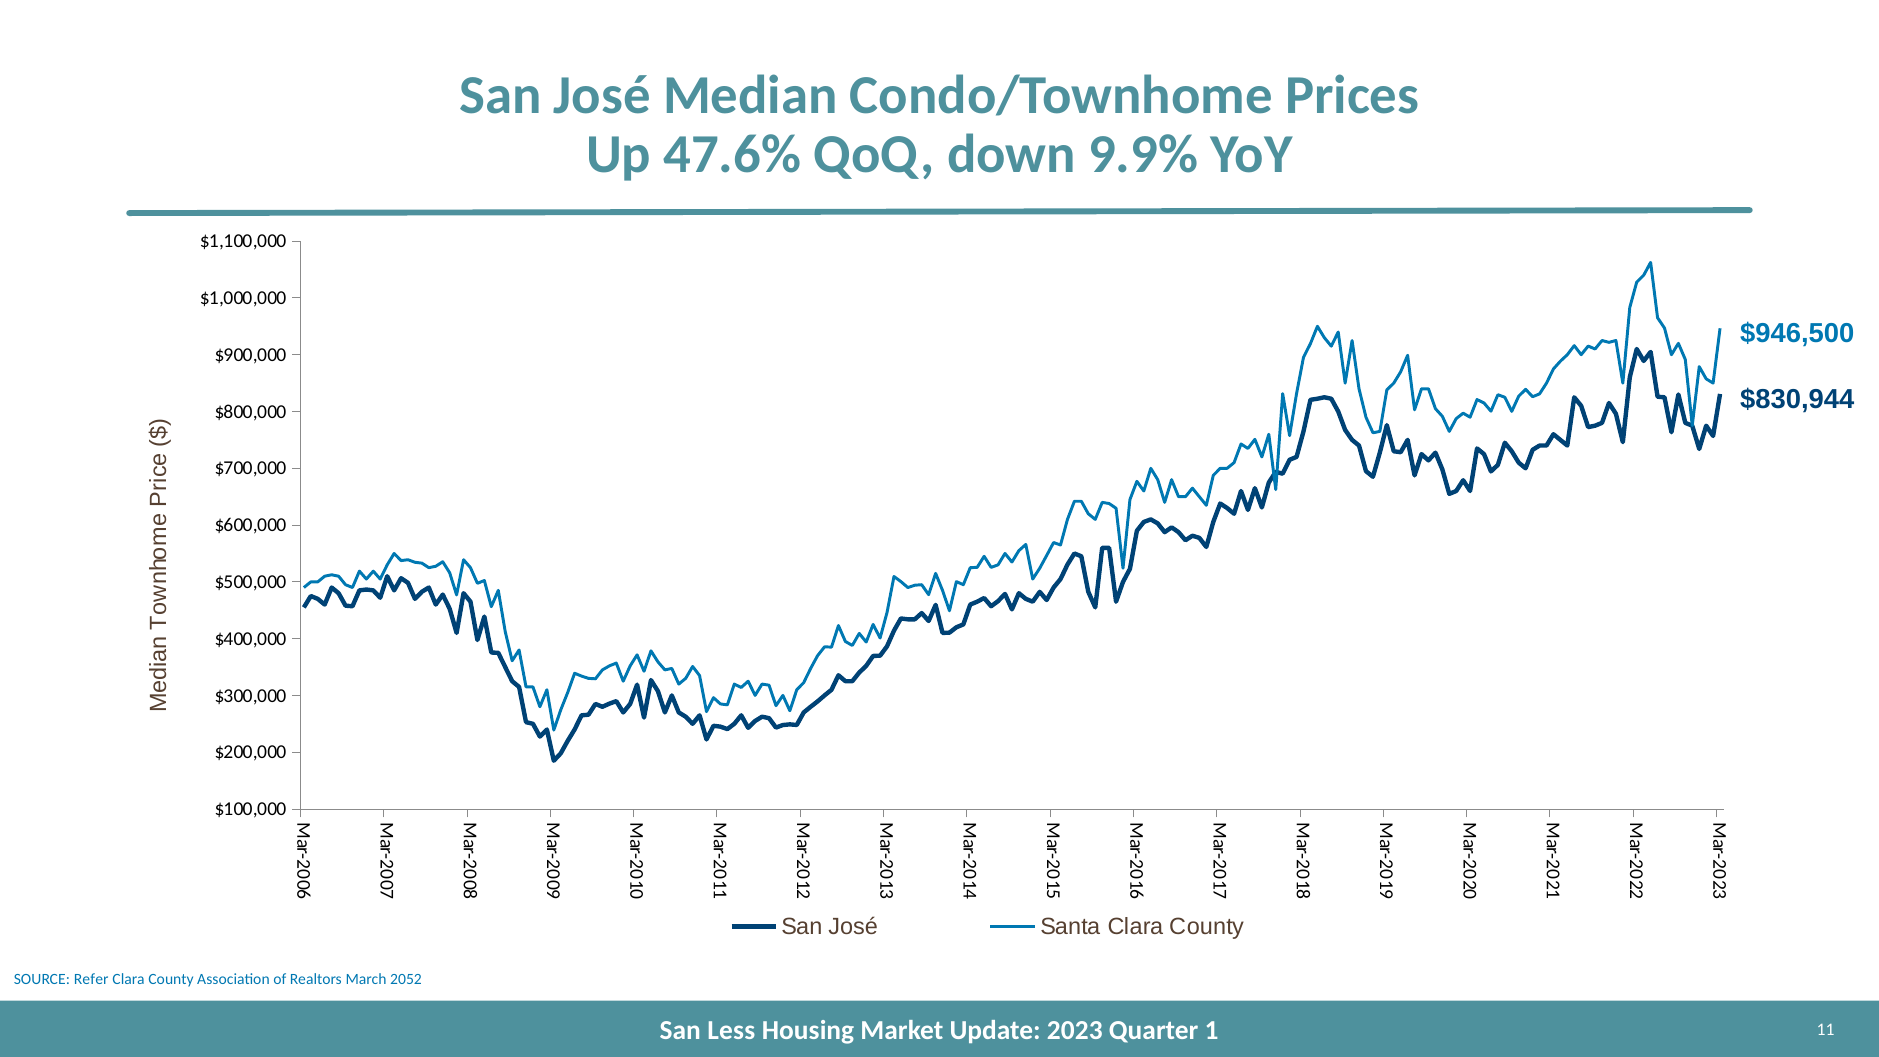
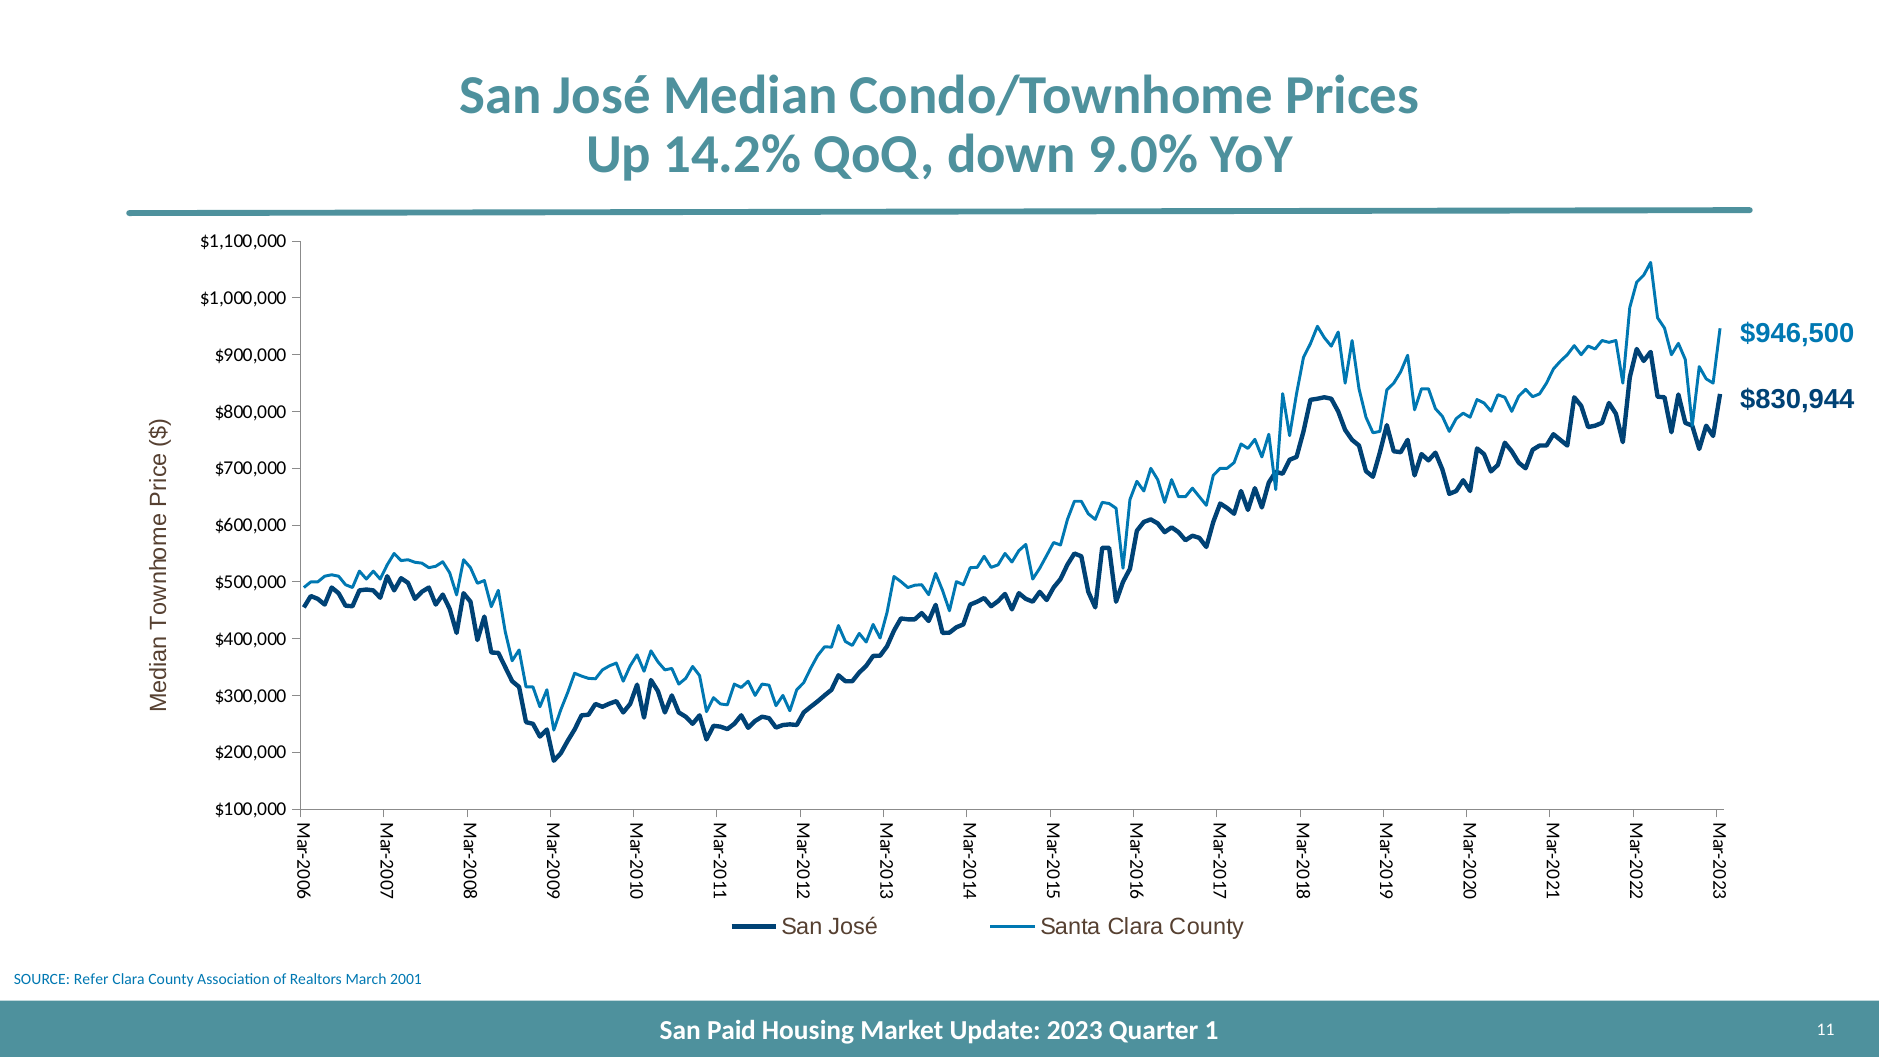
47.6%: 47.6% -> 14.2%
9.9%: 9.9% -> 9.0%
2052: 2052 -> 2001
Less: Less -> Paid
